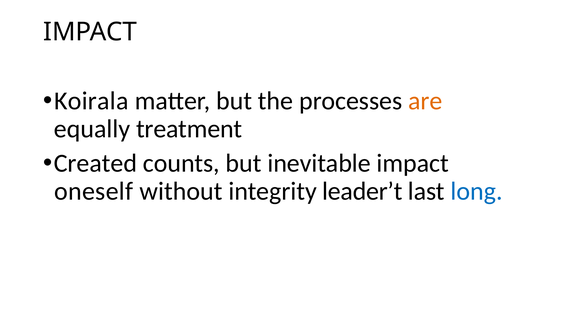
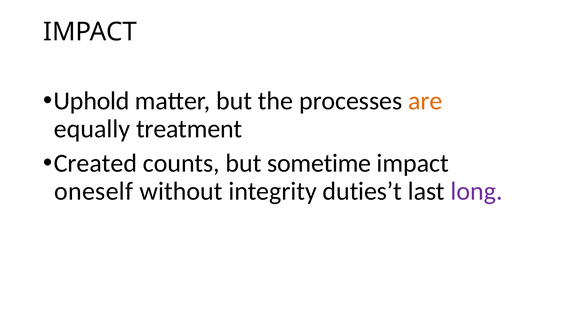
Koirala: Koirala -> Uphold
inevitable: inevitable -> sometime
leader’t: leader’t -> duties’t
long colour: blue -> purple
